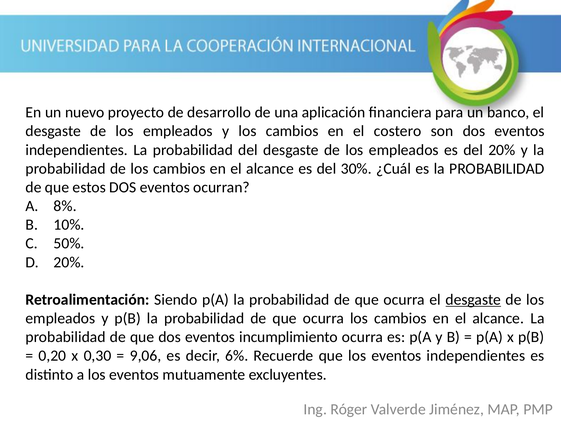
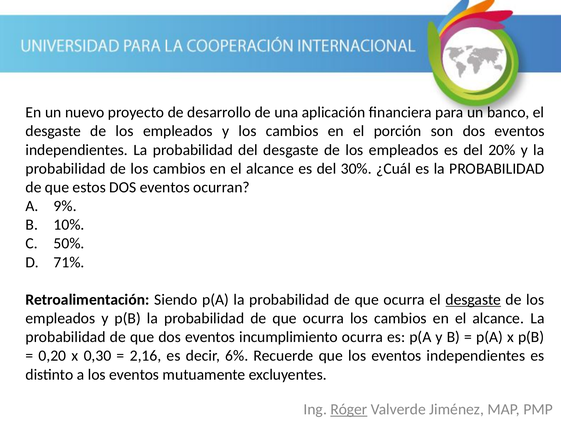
costero: costero -> porción
8%: 8% -> 9%
20% at (69, 262): 20% -> 71%
9,06: 9,06 -> 2,16
Róger underline: none -> present
